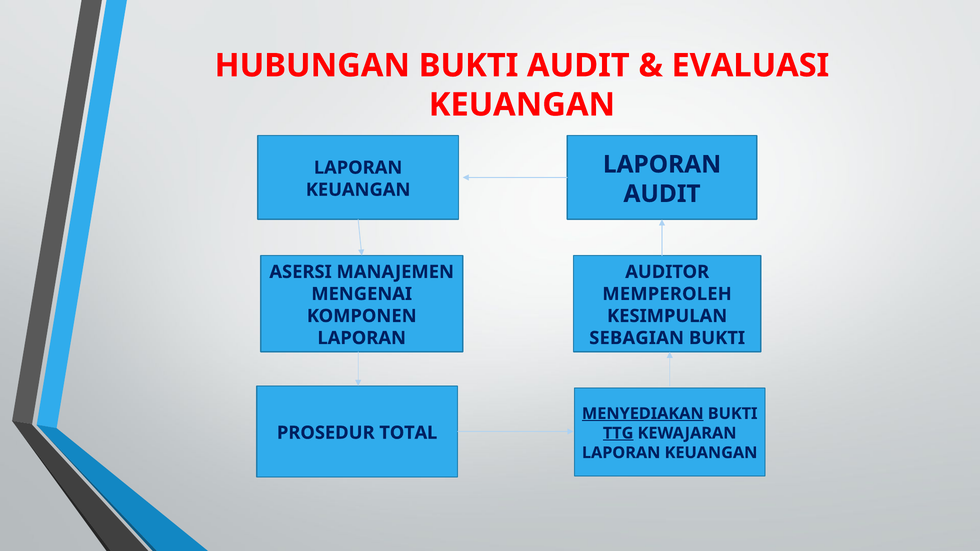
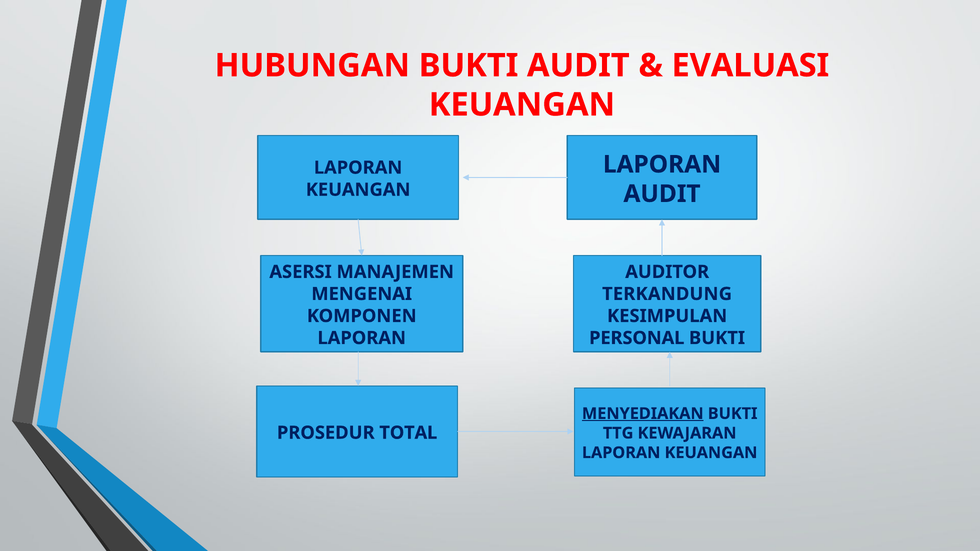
MEMPEROLEH: MEMPEROLEH -> TERKANDUNG
SEBAGIAN: SEBAGIAN -> PERSONAL
TTG underline: present -> none
